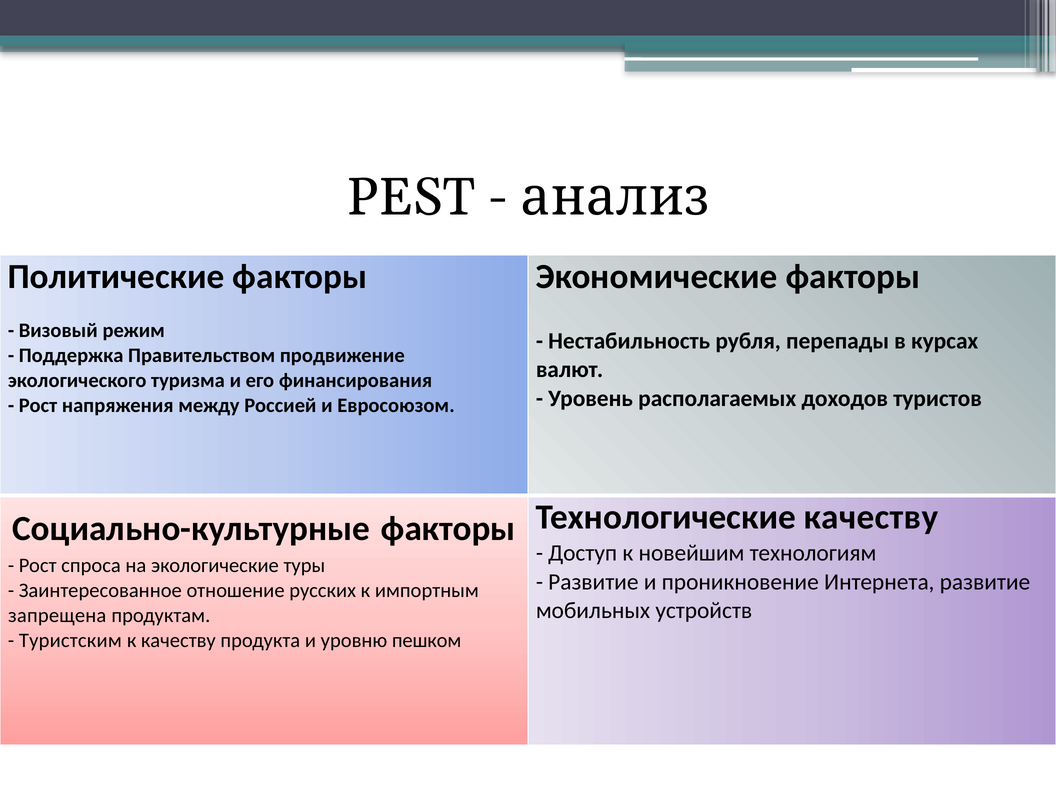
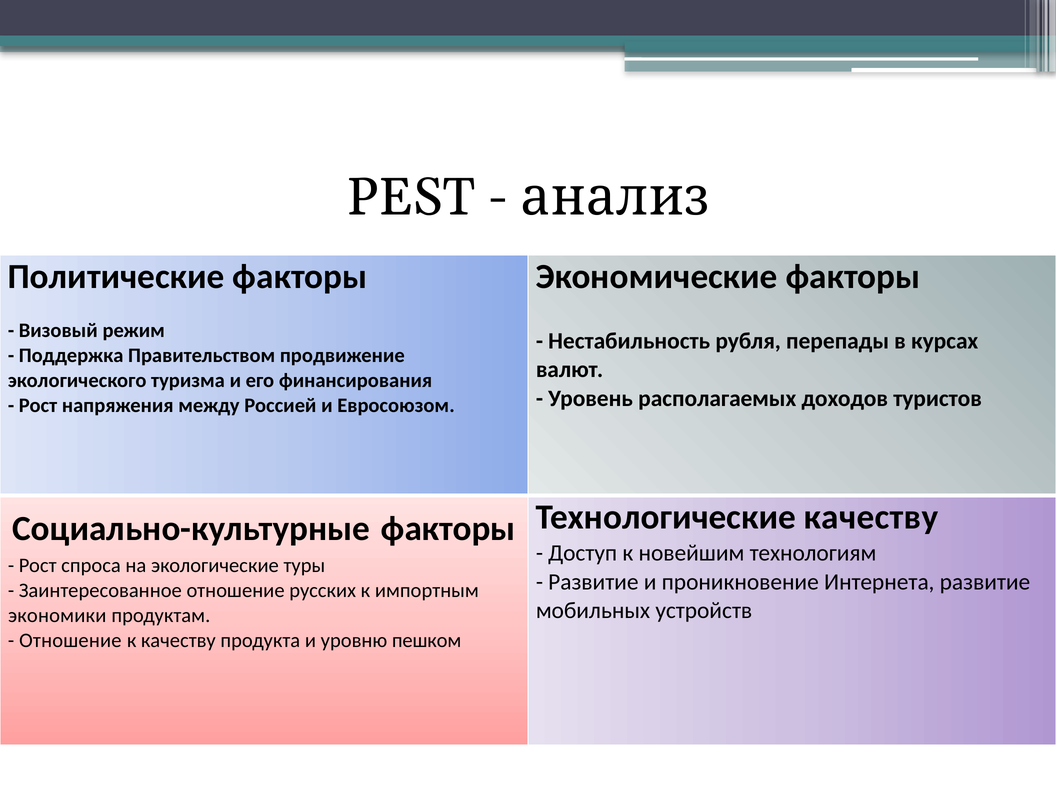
запрещена: запрещена -> экономики
Туристским at (70, 641): Туристским -> Отношение
